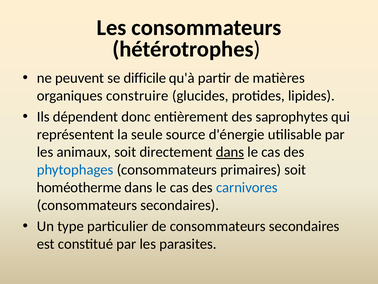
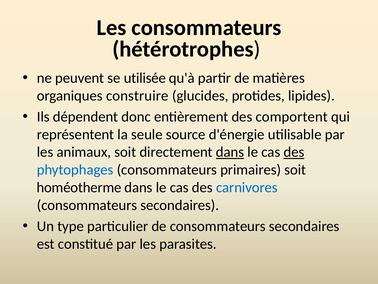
difficile: difficile -> utilisée
saprophytes: saprophytes -> comportent
des at (294, 152) underline: none -> present
